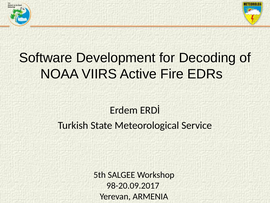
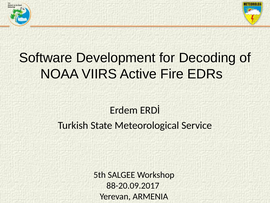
98-20.09.2017: 98-20.09.2017 -> 88-20.09.2017
